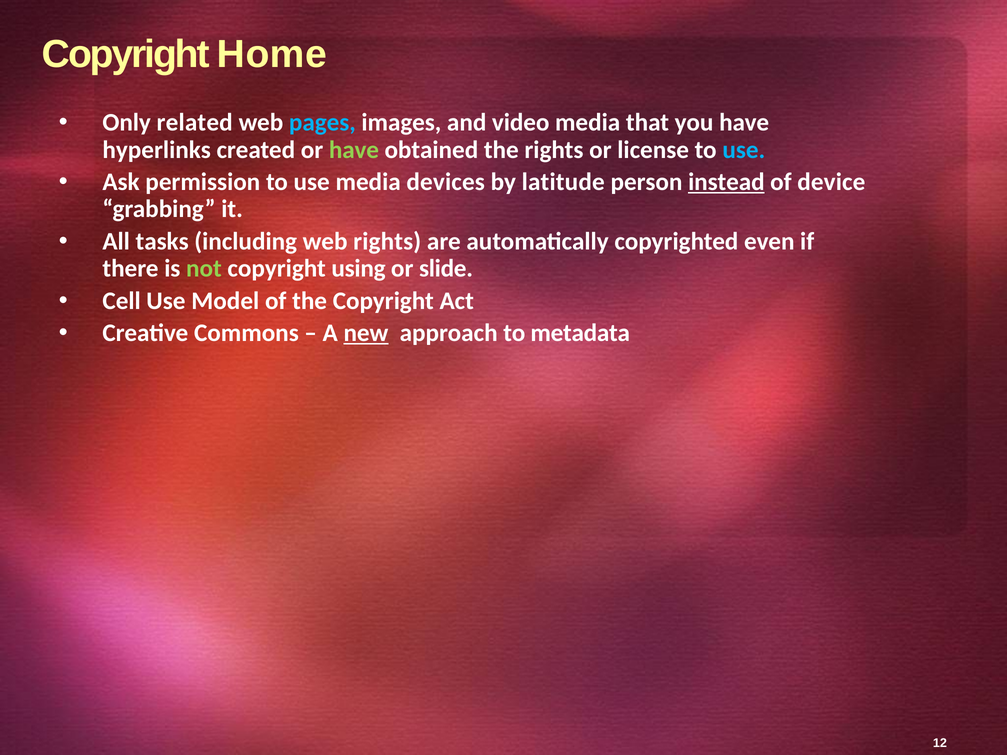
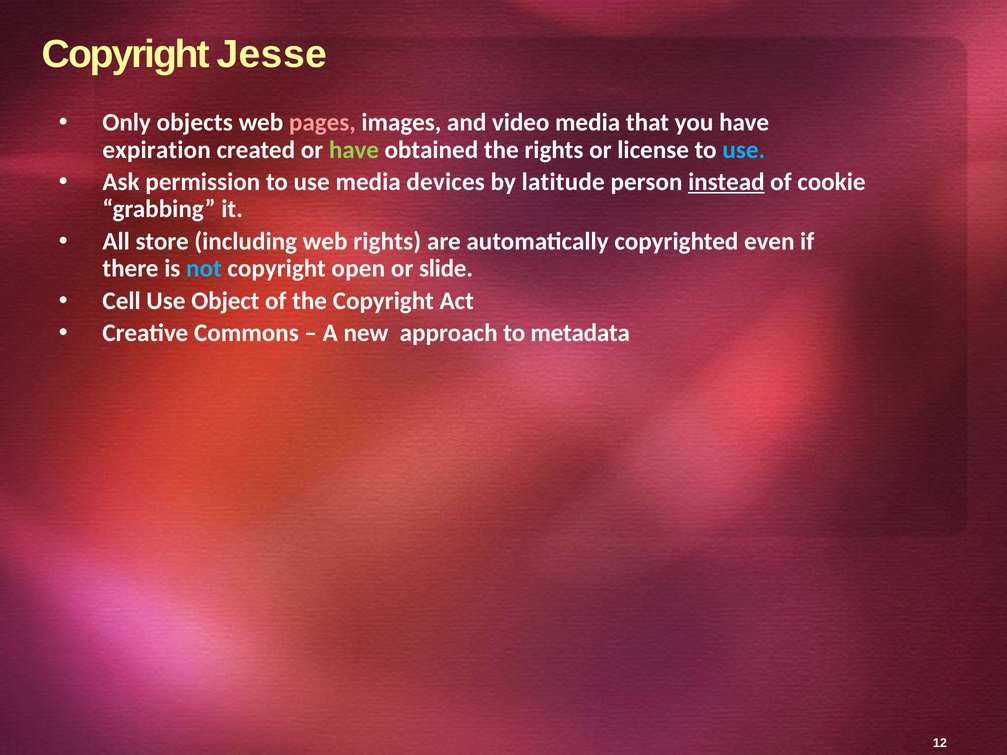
Home: Home -> Jesse
related: related -> objects
pages colour: light blue -> pink
hyperlinks: hyperlinks -> expiration
device: device -> cookie
tasks: tasks -> store
not colour: light green -> light blue
using: using -> open
Model: Model -> Object
new underline: present -> none
